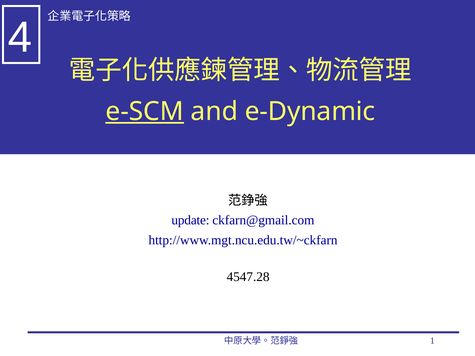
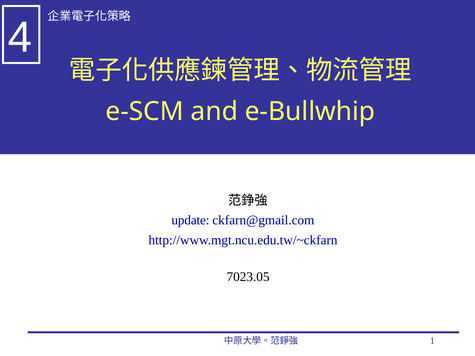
e-SCM underline: present -> none
e-Dynamic: e-Dynamic -> e-Bullwhip
4547.28: 4547.28 -> 7023.05
